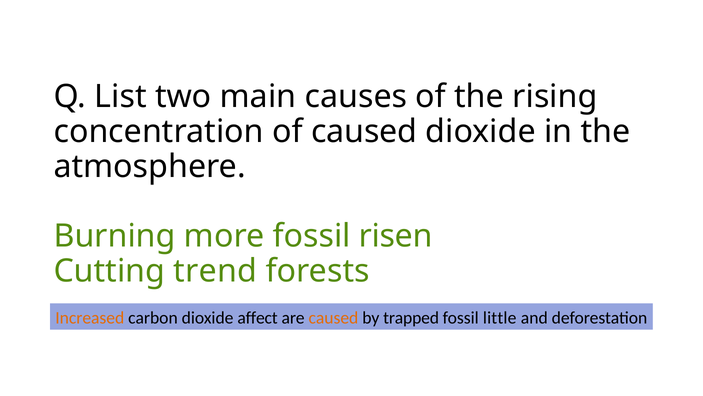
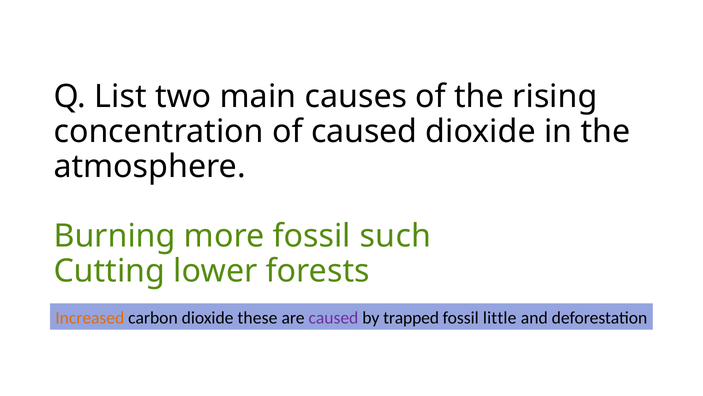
risen: risen -> such
trend: trend -> lower
affect: affect -> these
caused at (333, 317) colour: orange -> purple
